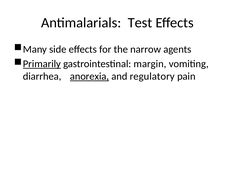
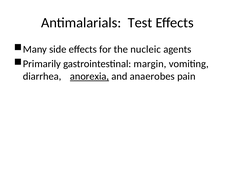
narrow: narrow -> nucleic
Primarily underline: present -> none
regulatory: regulatory -> anaerobes
